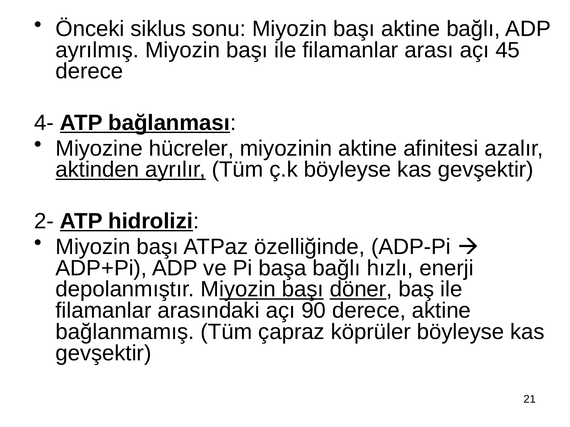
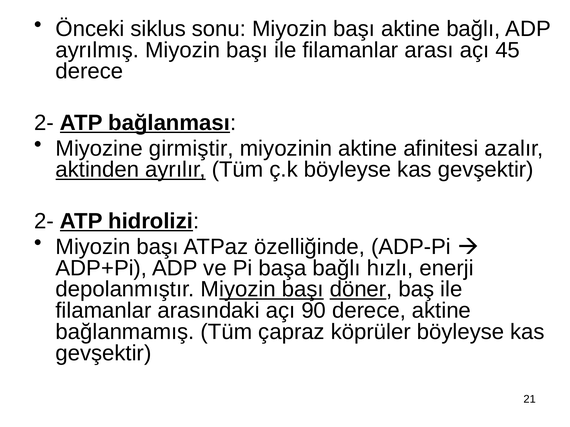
4- at (44, 123): 4- -> 2-
hücreler: hücreler -> girmiştir
